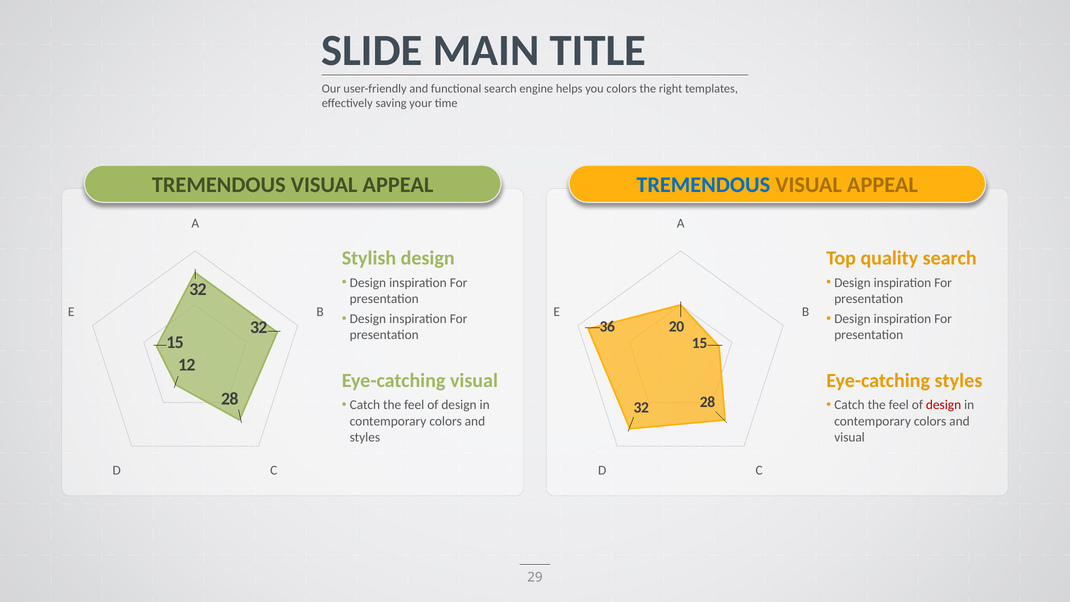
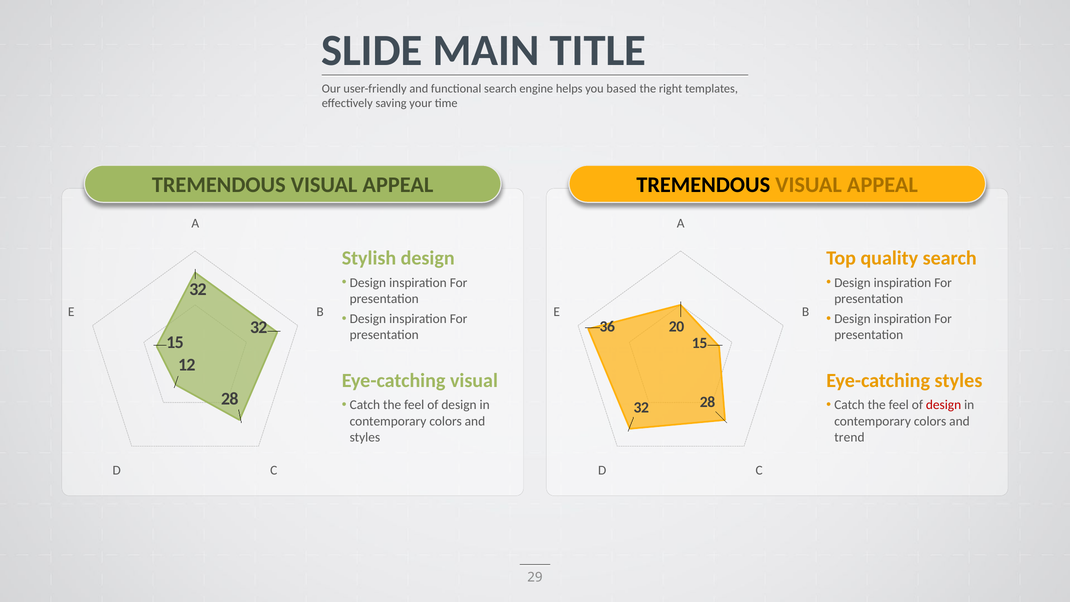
you colors: colors -> based
TREMENDOUS at (703, 185) colour: blue -> black
visual at (850, 437): visual -> trend
